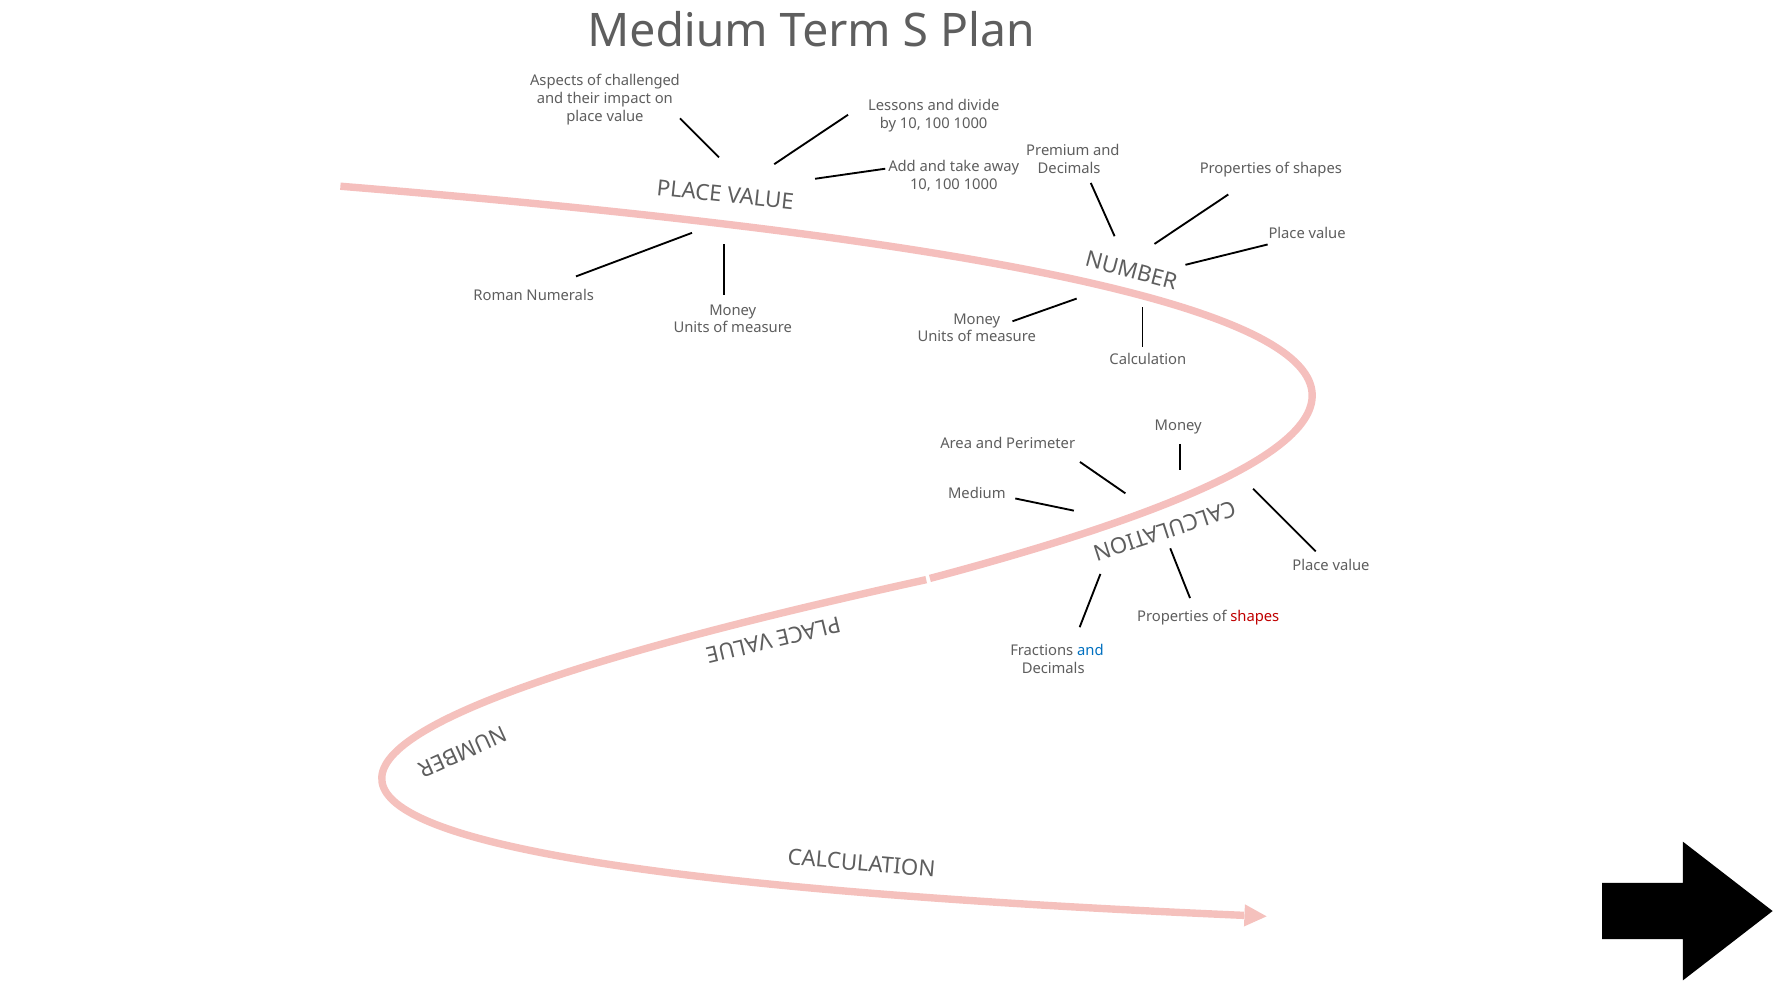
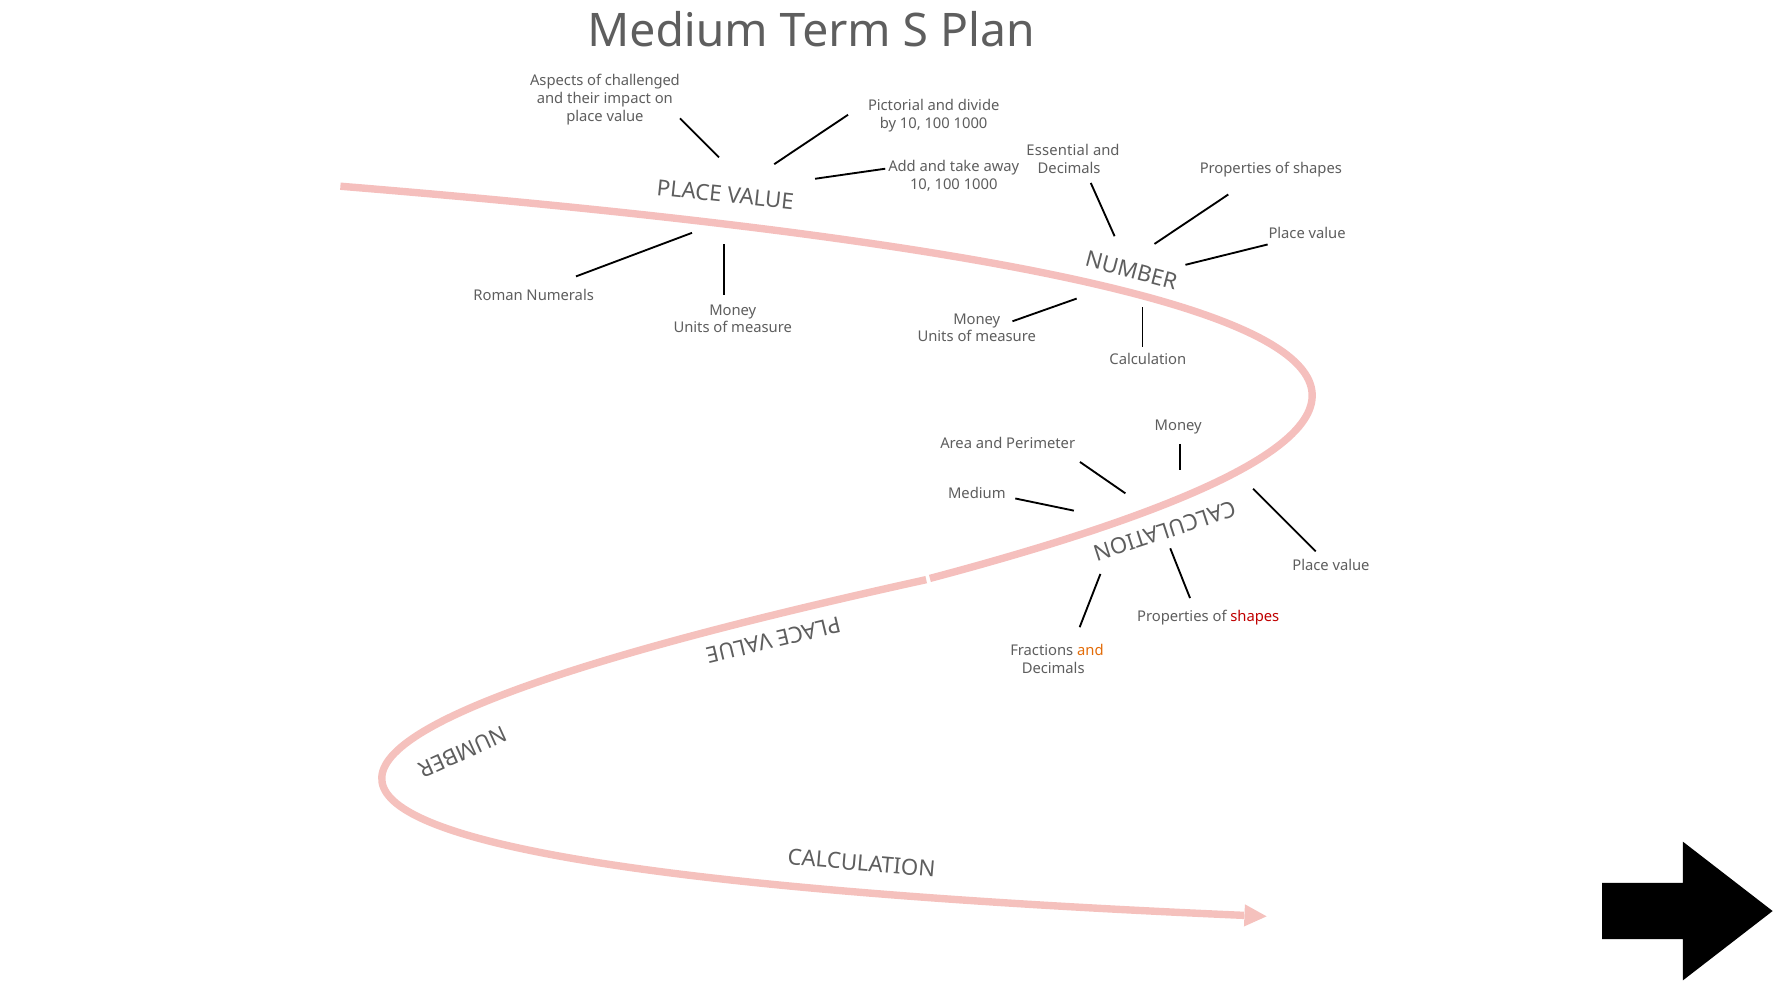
Lessons: Lessons -> Pictorial
Premium: Premium -> Essential
and at (1090, 651) colour: blue -> orange
